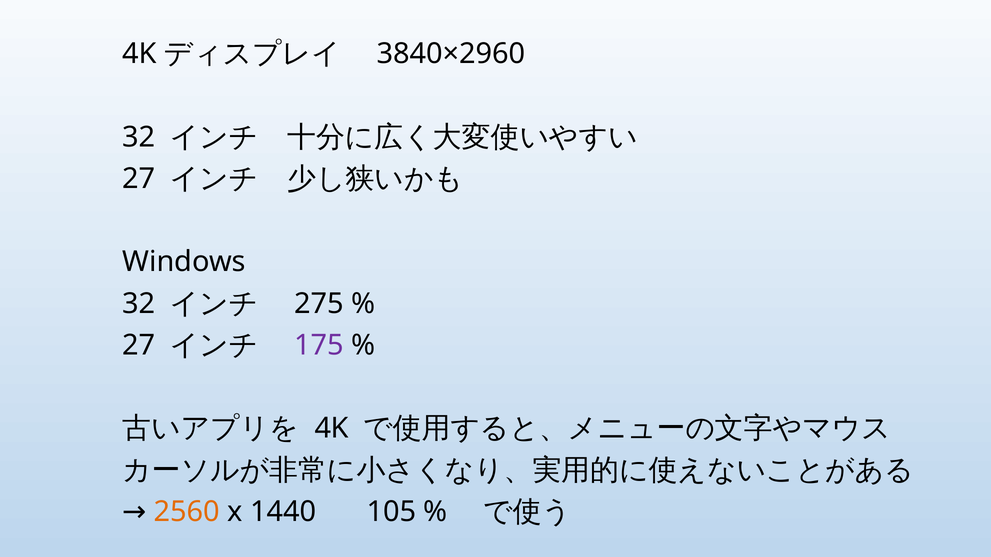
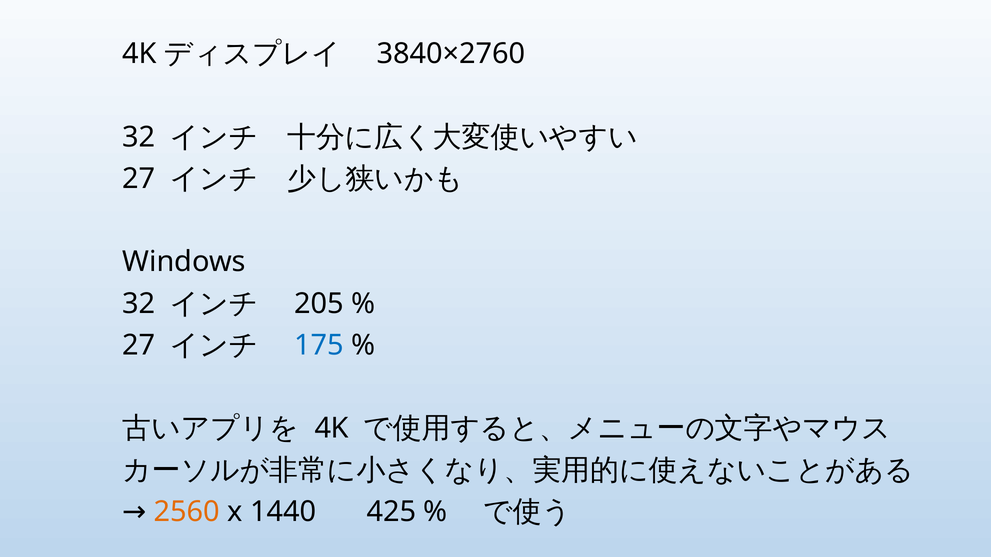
3840×2960: 3840×2960 -> 3840×2760
275: 275 -> 205
175 colour: purple -> blue
105: 105 -> 425
